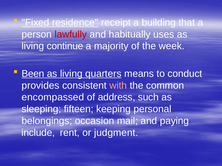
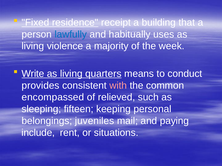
lawfully colour: red -> blue
continue: continue -> violence
Been: Been -> Write
address: address -> relieved
occasion: occasion -> juveniles
judgment: judgment -> situations
